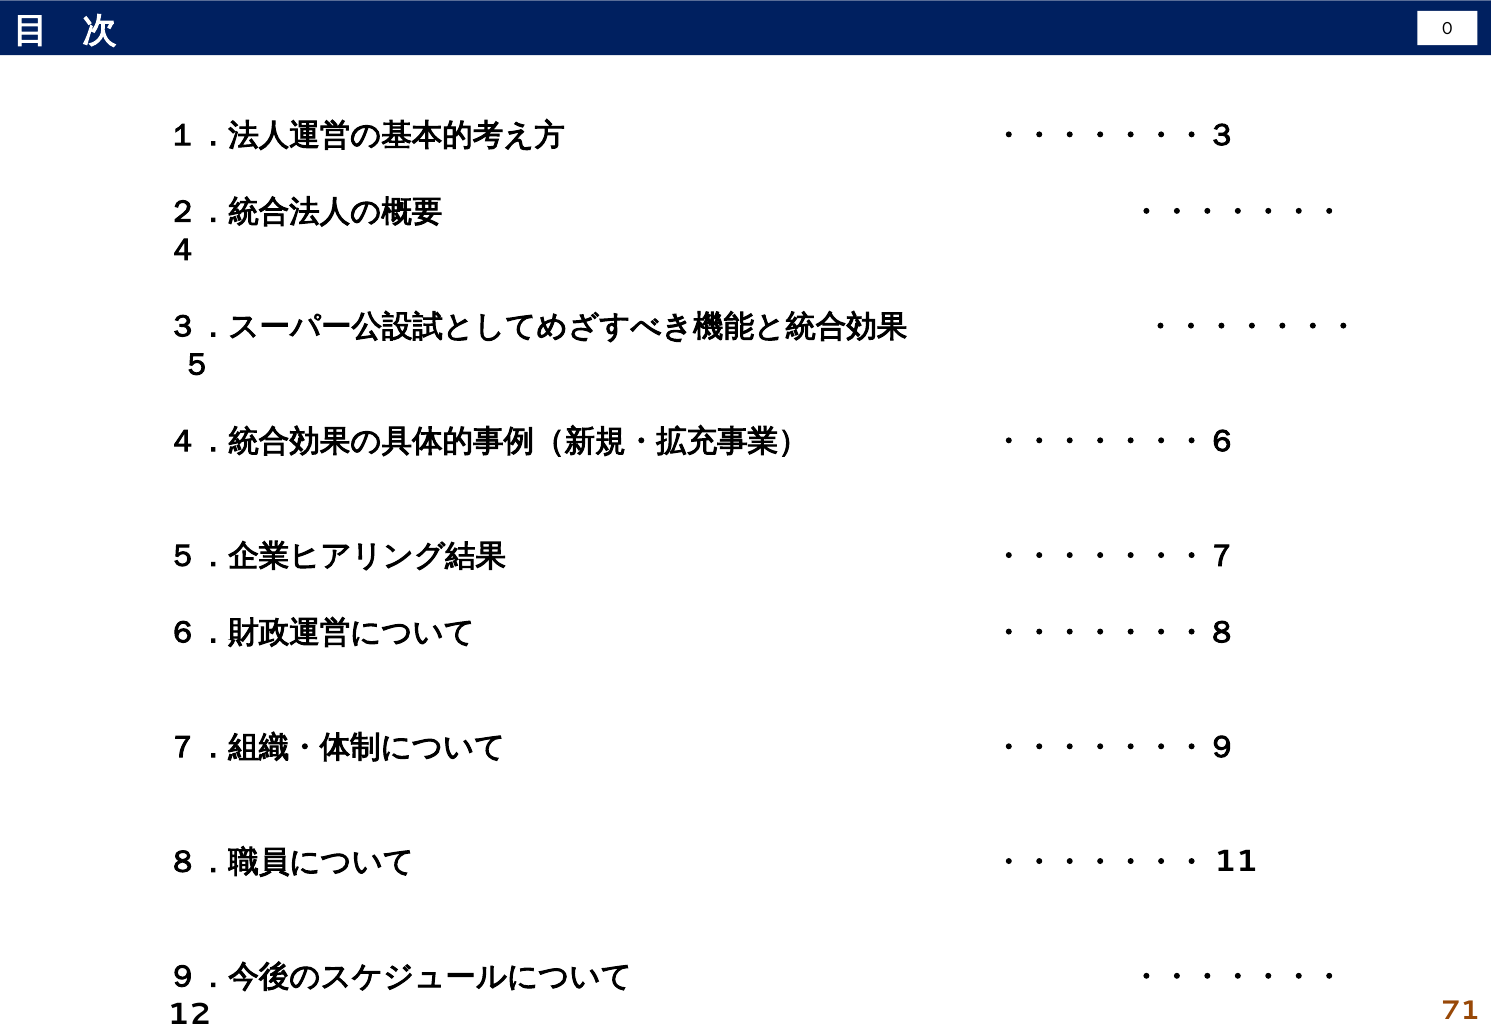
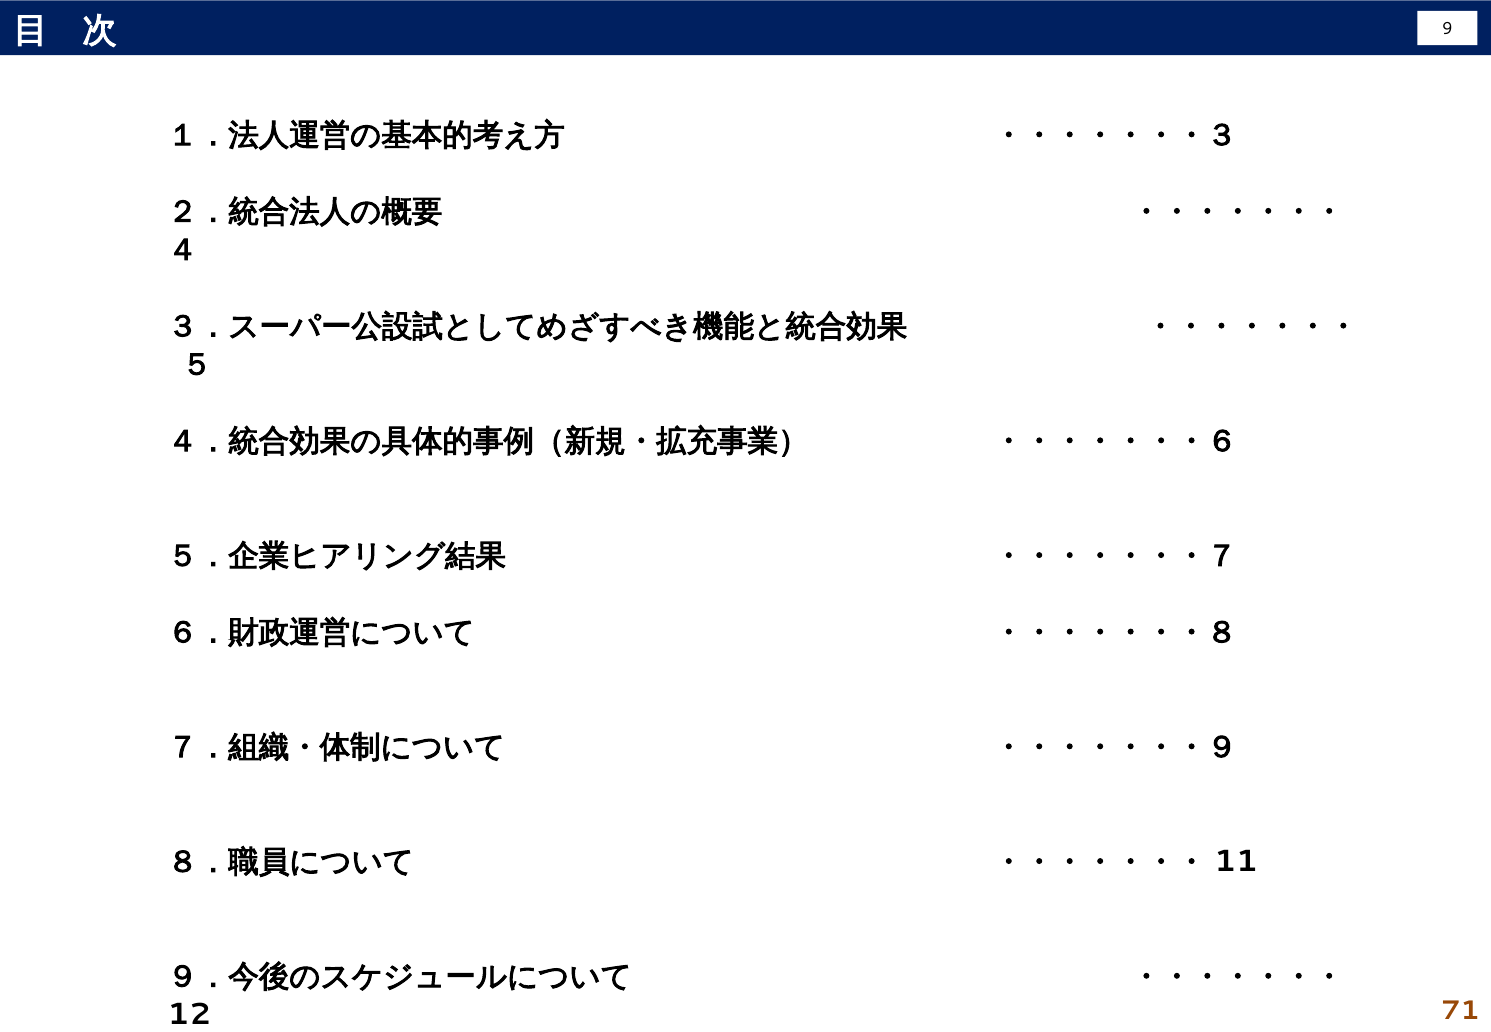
0: 0 -> 9
